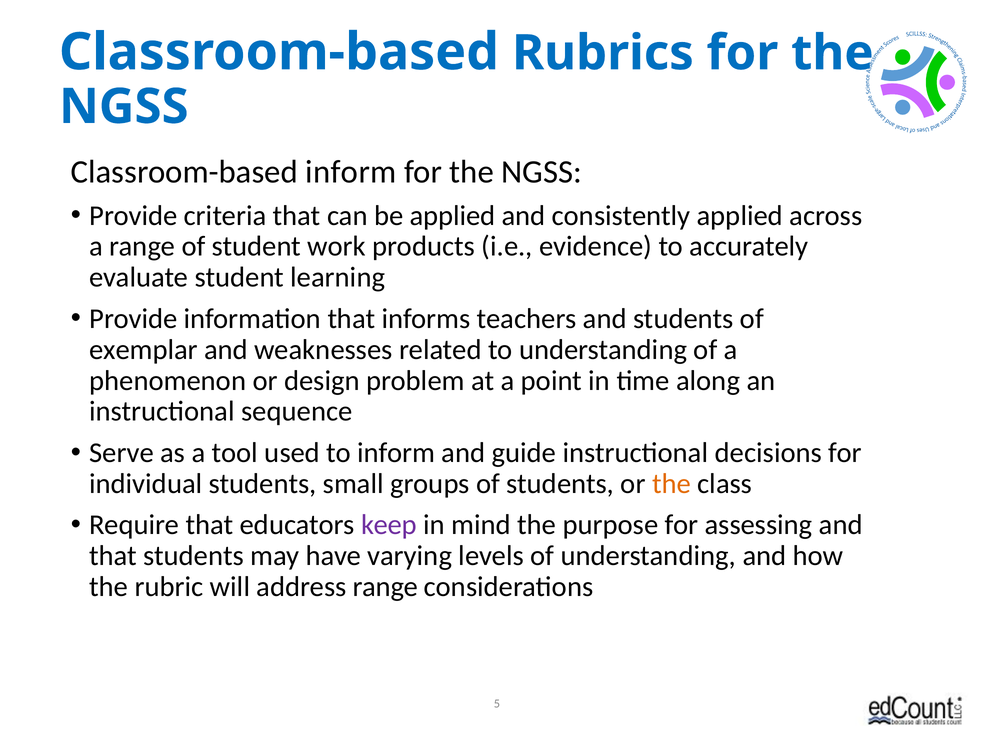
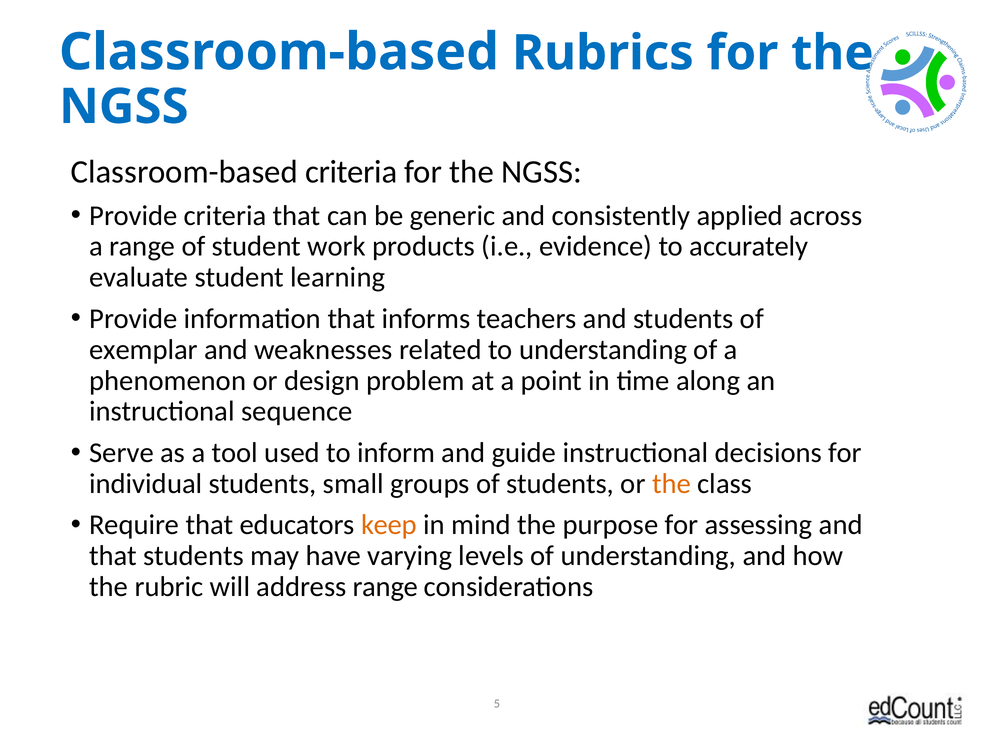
Classroom-based inform: inform -> criteria
be applied: applied -> generic
keep colour: purple -> orange
